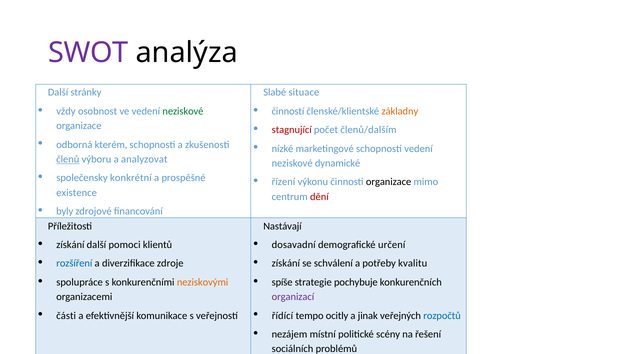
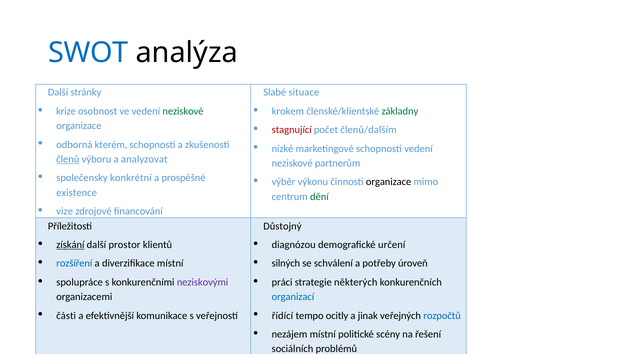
SWOT colour: purple -> blue
vždy: vždy -> krize
činností: činností -> krokem
základny colour: orange -> green
dynamické: dynamické -> partnerům
řízení: řízení -> výběr
dění colour: red -> green
byly: byly -> vize
Nastávají: Nastávají -> Důstojný
získání at (70, 245) underline: none -> present
pomoci: pomoci -> prostor
dosavadní: dosavadní -> diagnózou
diverzifikace zdroje: zdroje -> místní
získání at (286, 264): získání -> silných
kvalitu: kvalitu -> úroveň
neziskovými colour: orange -> purple
spíše: spíše -> práci
pochybuje: pochybuje -> některých
organizací colour: purple -> blue
